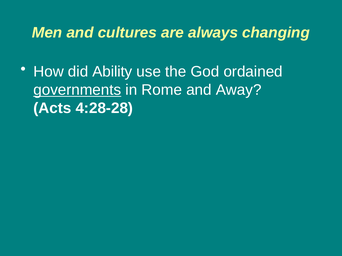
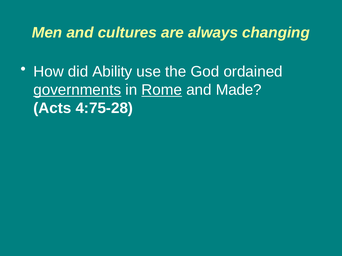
Rome underline: none -> present
Away: Away -> Made
4:28-28: 4:28-28 -> 4:75-28
